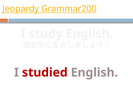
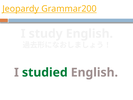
studied colour: red -> green
